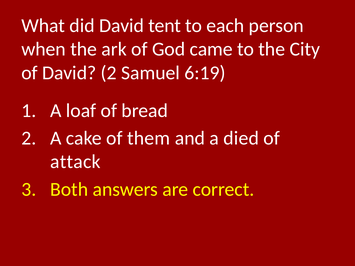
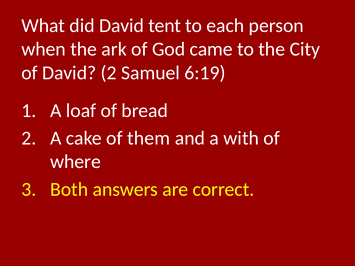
died: died -> with
attack: attack -> where
